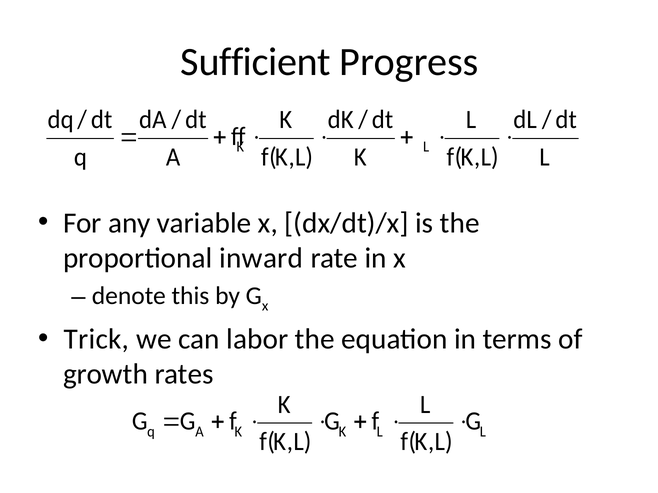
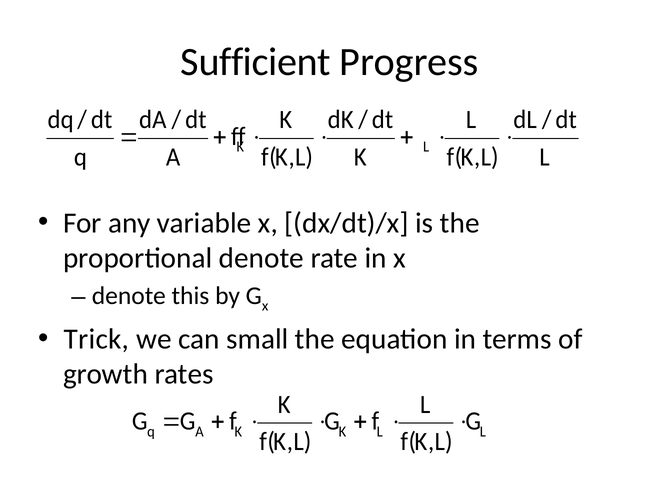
proportional inward: inward -> denote
labor: labor -> small
